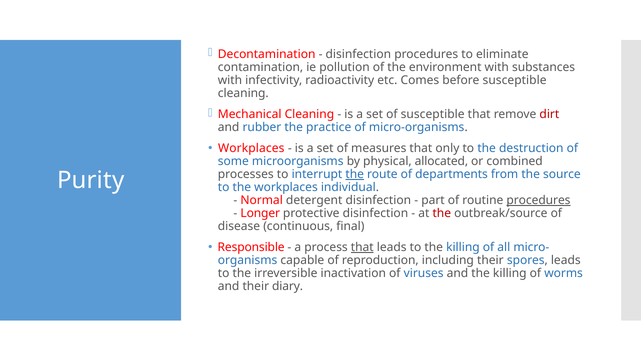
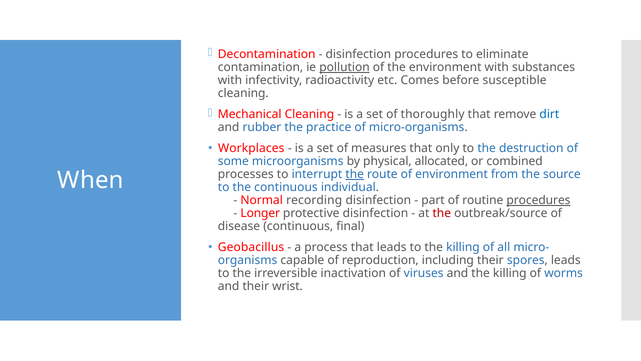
pollution underline: none -> present
of susceptible: susceptible -> thoroughly
dirt colour: red -> blue
of departments: departments -> environment
Purity: Purity -> When
the workplaces: workplaces -> continuous
detergent: detergent -> recording
Responsible: Responsible -> Geobacillus
that at (362, 247) underline: present -> none
diary: diary -> wrist
